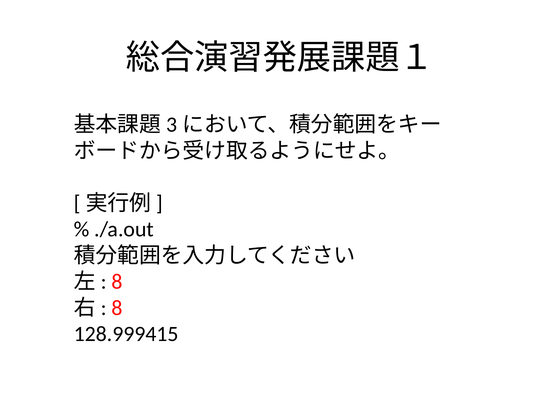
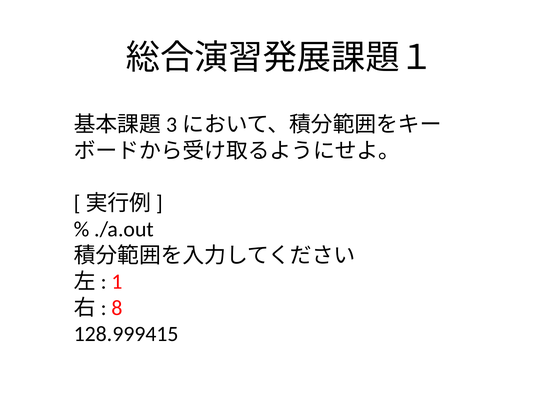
8 at (117, 282): 8 -> 1
